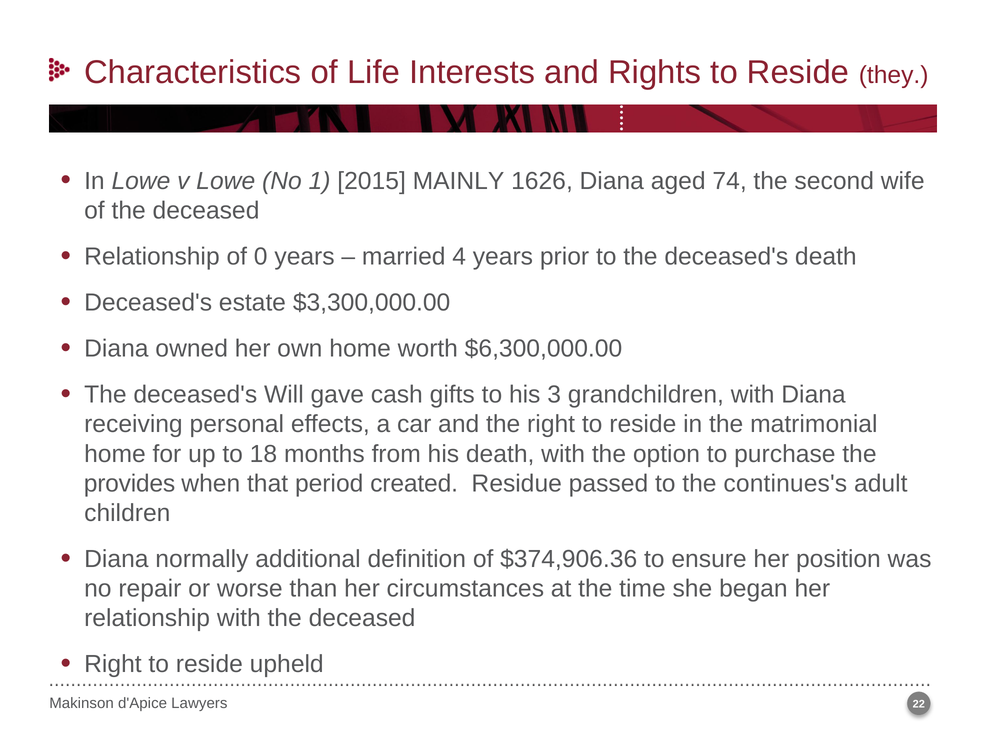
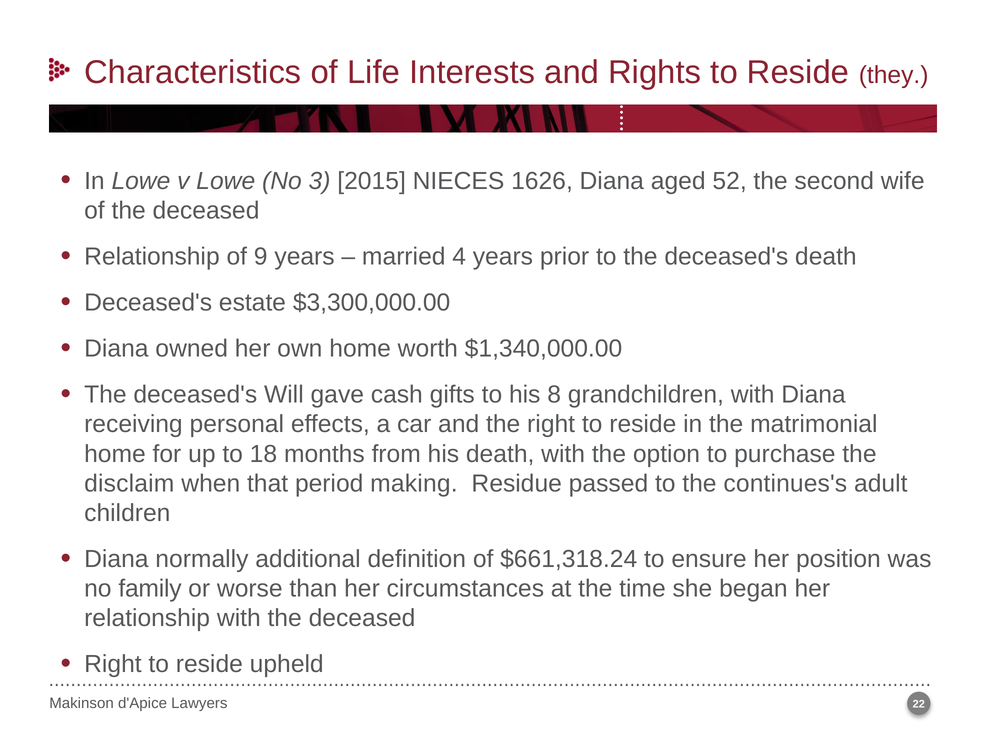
1: 1 -> 3
MAINLY: MAINLY -> NIECES
74: 74 -> 52
0: 0 -> 9
$6,300,000.00: $6,300,000.00 -> $1,340,000.00
3: 3 -> 8
provides: provides -> disclaim
created: created -> making
$374,906.36: $374,906.36 -> $661,318.24
repair: repair -> family
